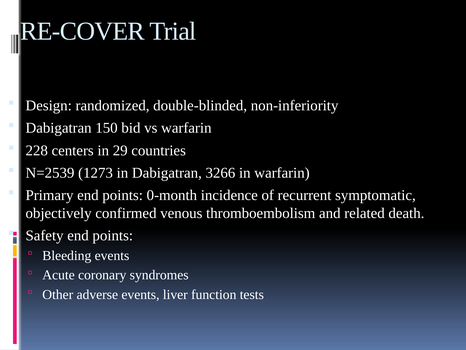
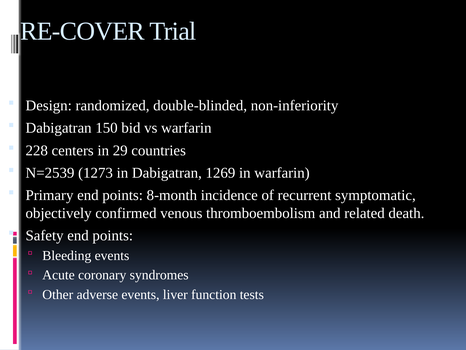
3266: 3266 -> 1269
0-month: 0-month -> 8-month
